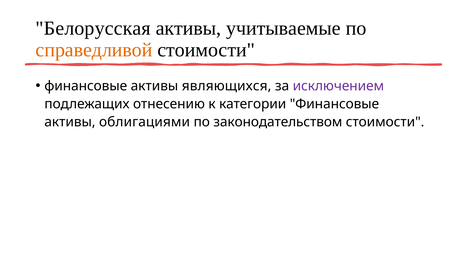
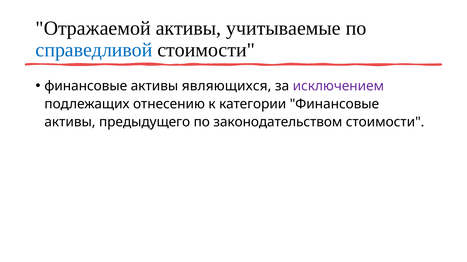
Белорусская: Белорусская -> Отражаемой
справедливой colour: orange -> blue
облигациями: облигациями -> предыдущего
